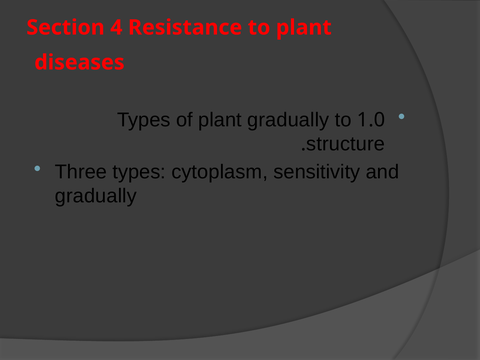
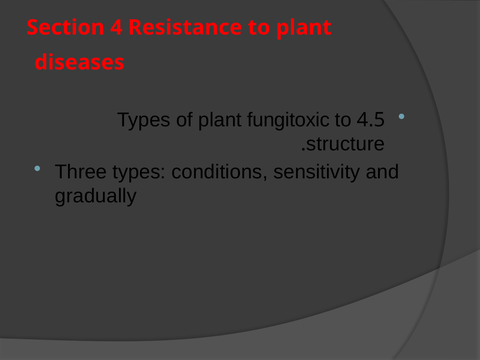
plant gradually: gradually -> fungitoxic
1.0: 1.0 -> 4.5
cytoplasm: cytoplasm -> conditions
